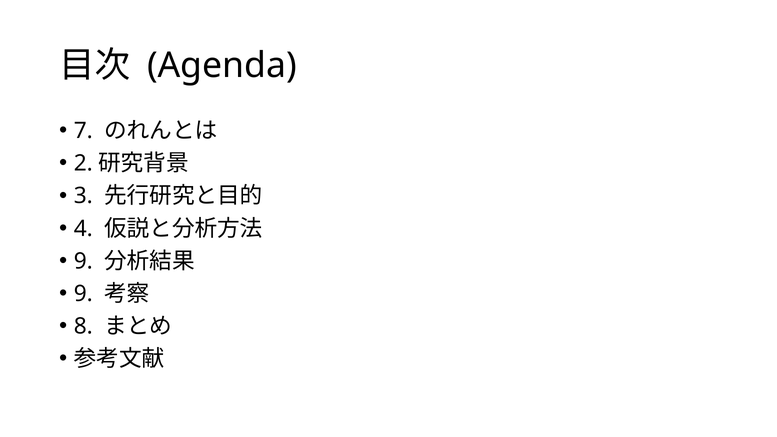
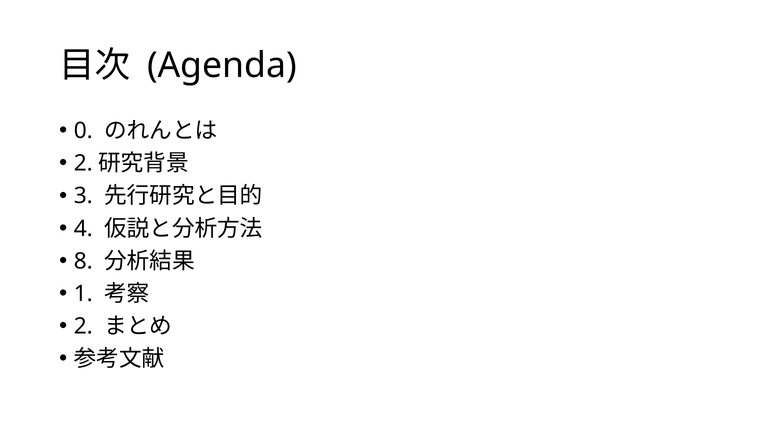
7: 7 -> 0
9 at (83, 261): 9 -> 8
9 at (83, 294): 9 -> 1
8 at (83, 326): 8 -> 2
